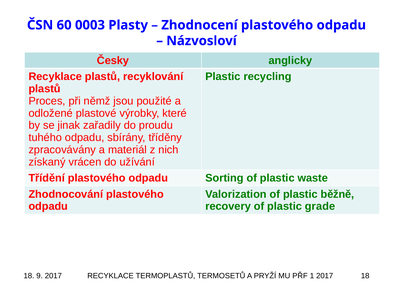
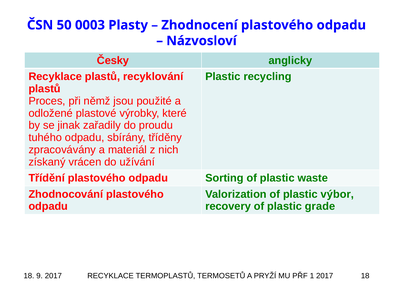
60: 60 -> 50
běžně: běžně -> výbor
